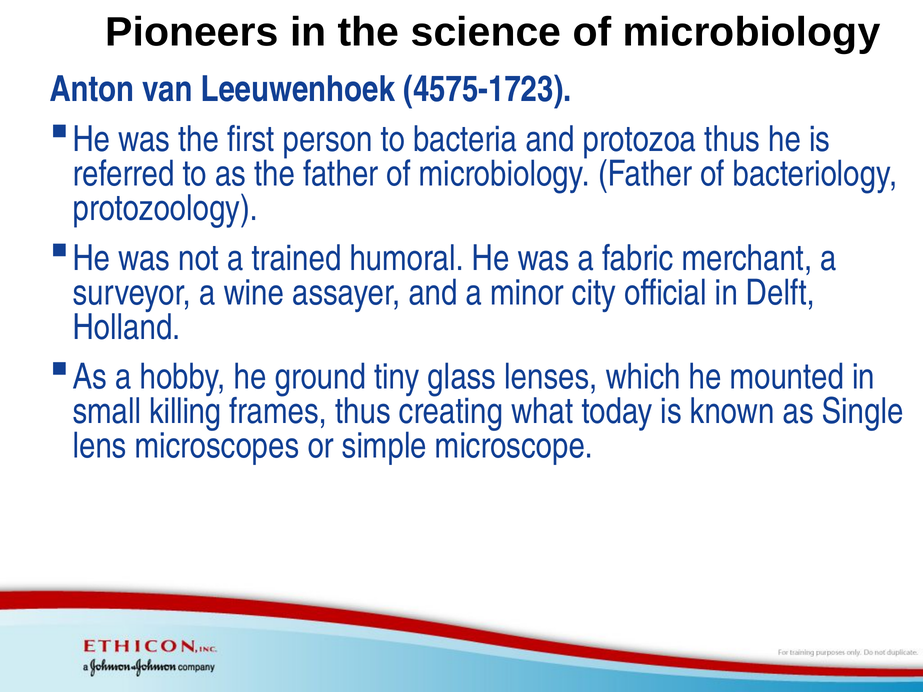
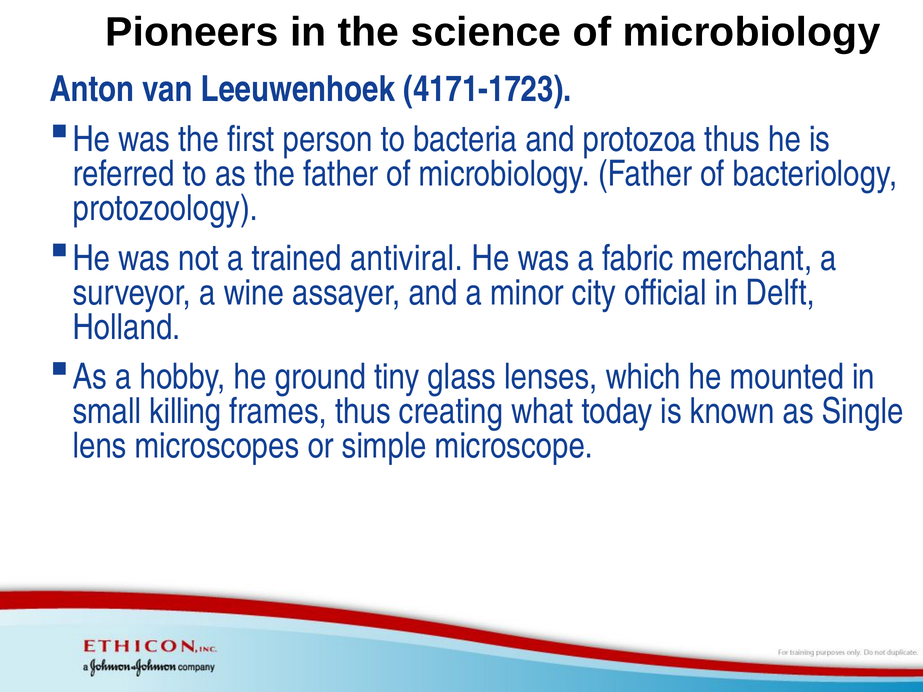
4575-1723: 4575-1723 -> 4171-1723
humoral: humoral -> antiviral
